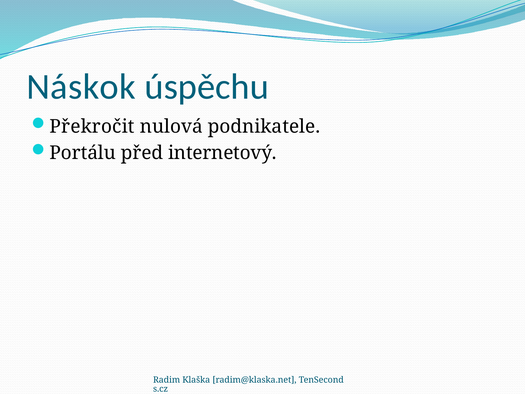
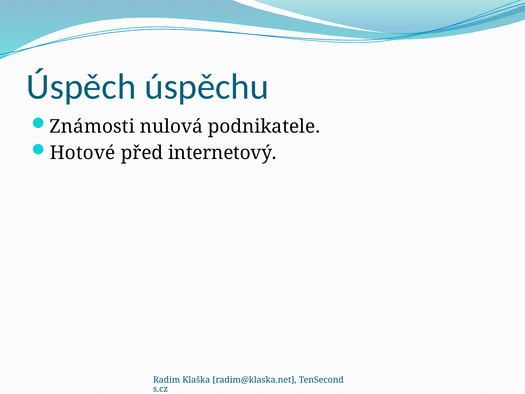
Náskok: Náskok -> Úspěch
Překročit: Překročit -> Známosti
Portálu: Portálu -> Hotové
